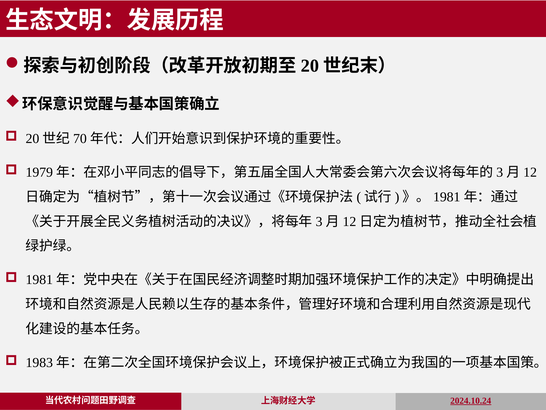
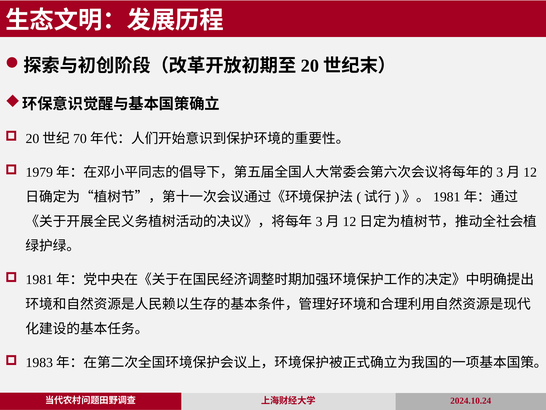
2024.10.24 underline: present -> none
